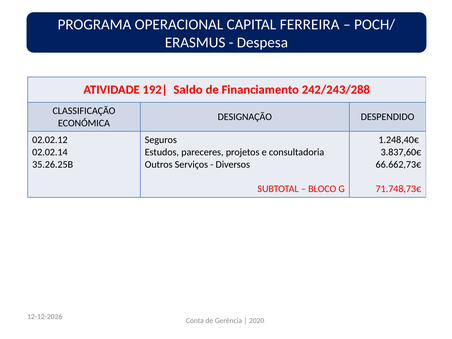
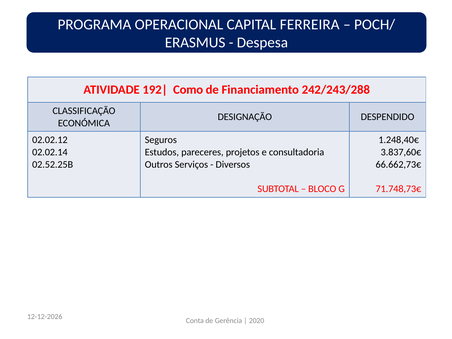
Saldo: Saldo -> Como
35.26.25B: 35.26.25B -> 02.52.25B
